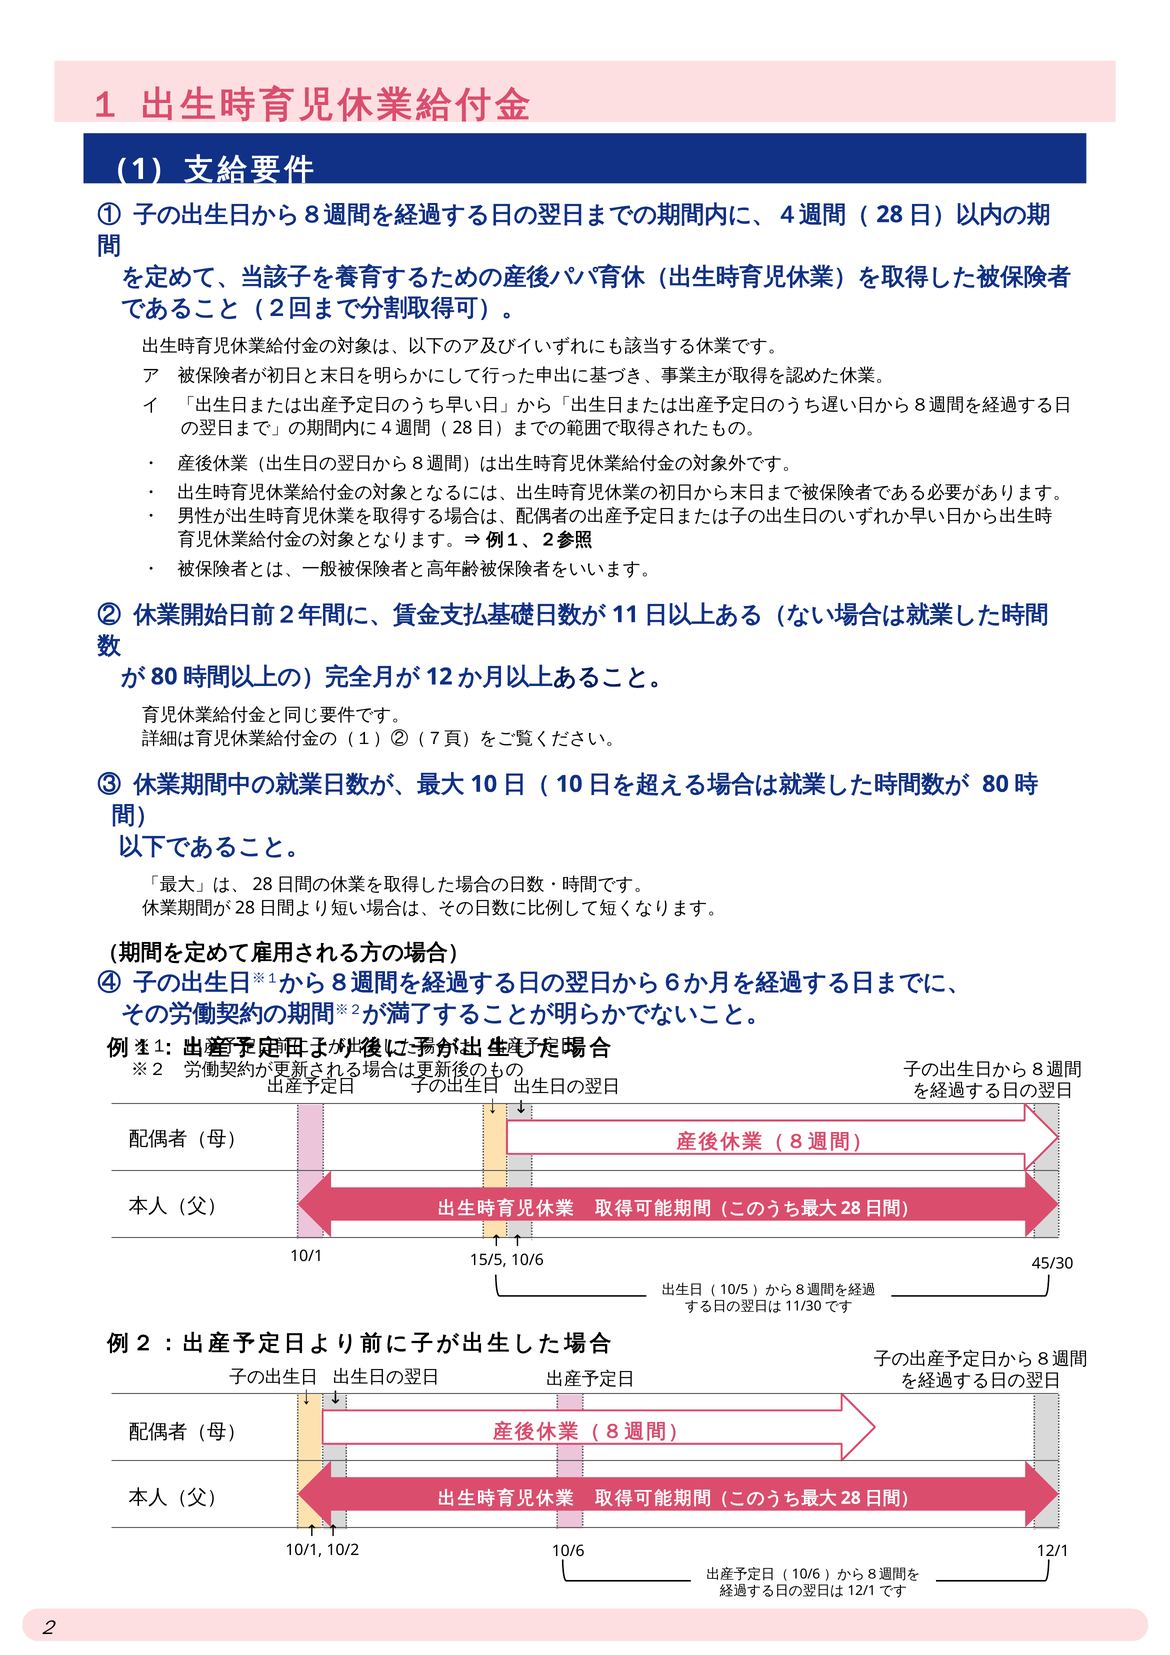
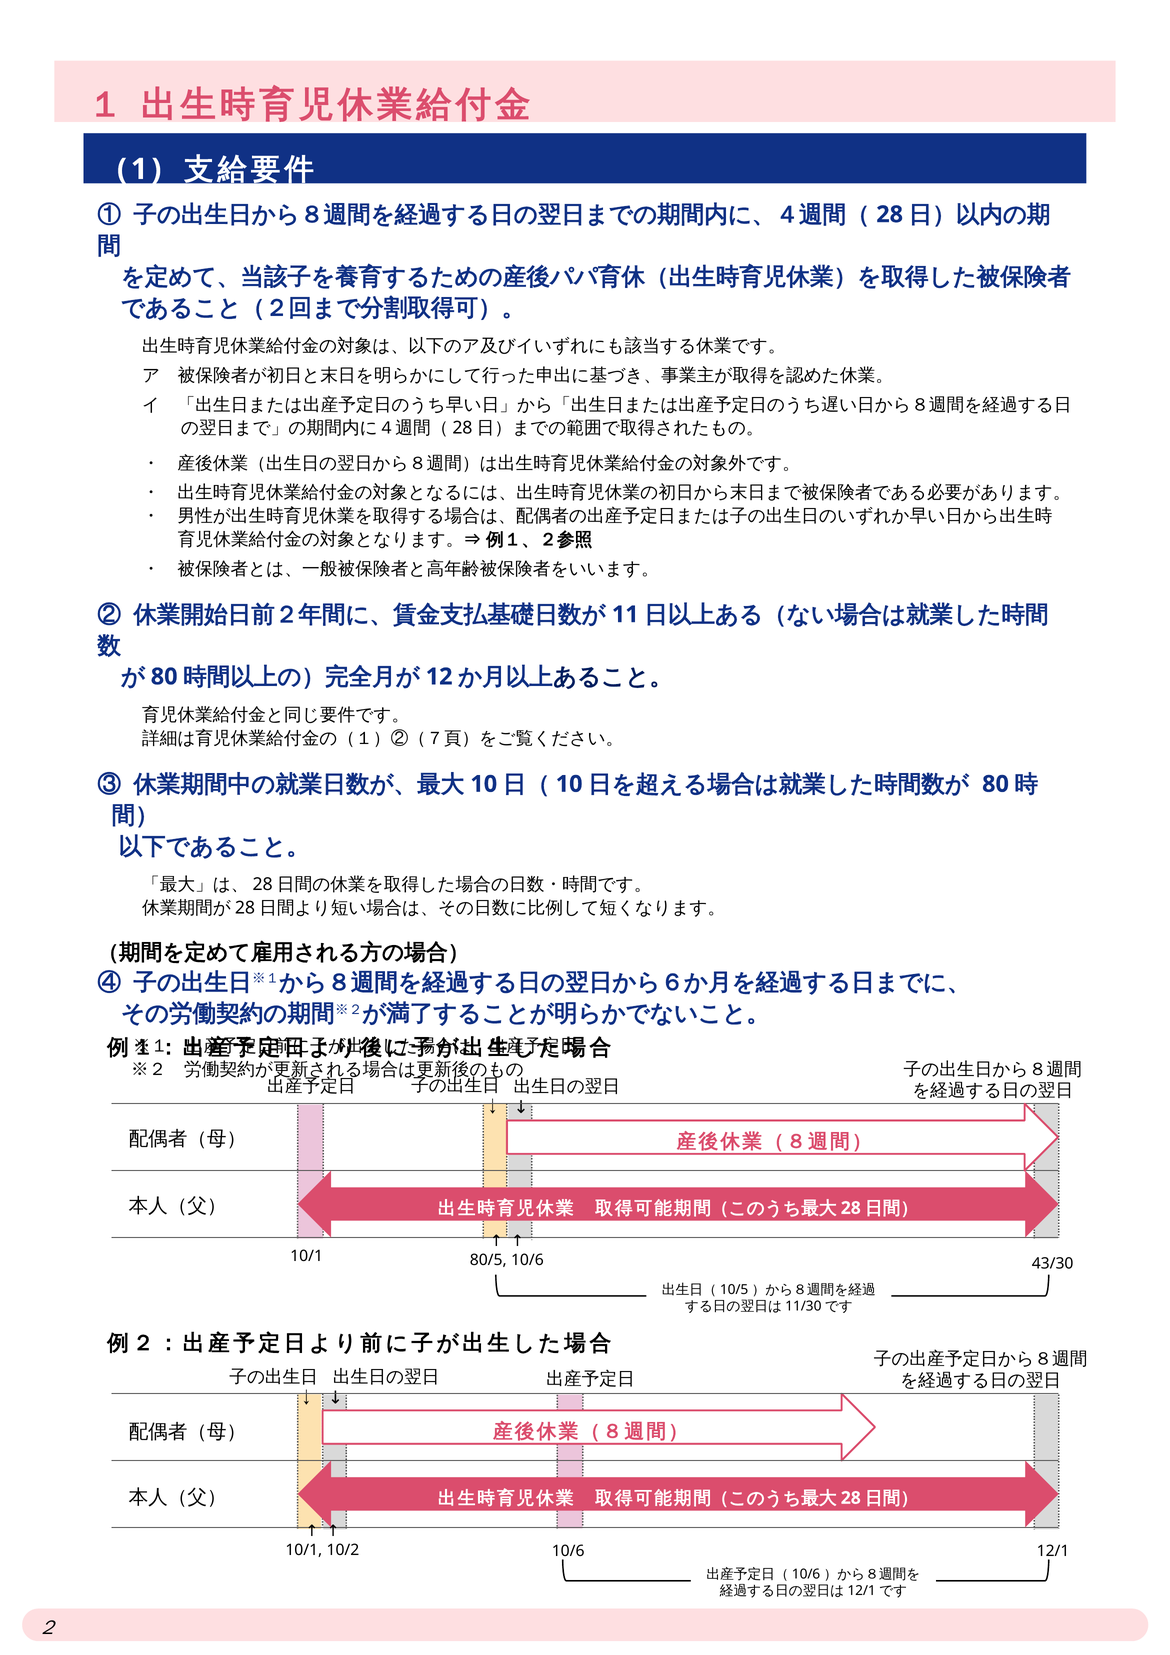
15/5: 15/5 -> 80/5
45/30: 45/30 -> 43/30
